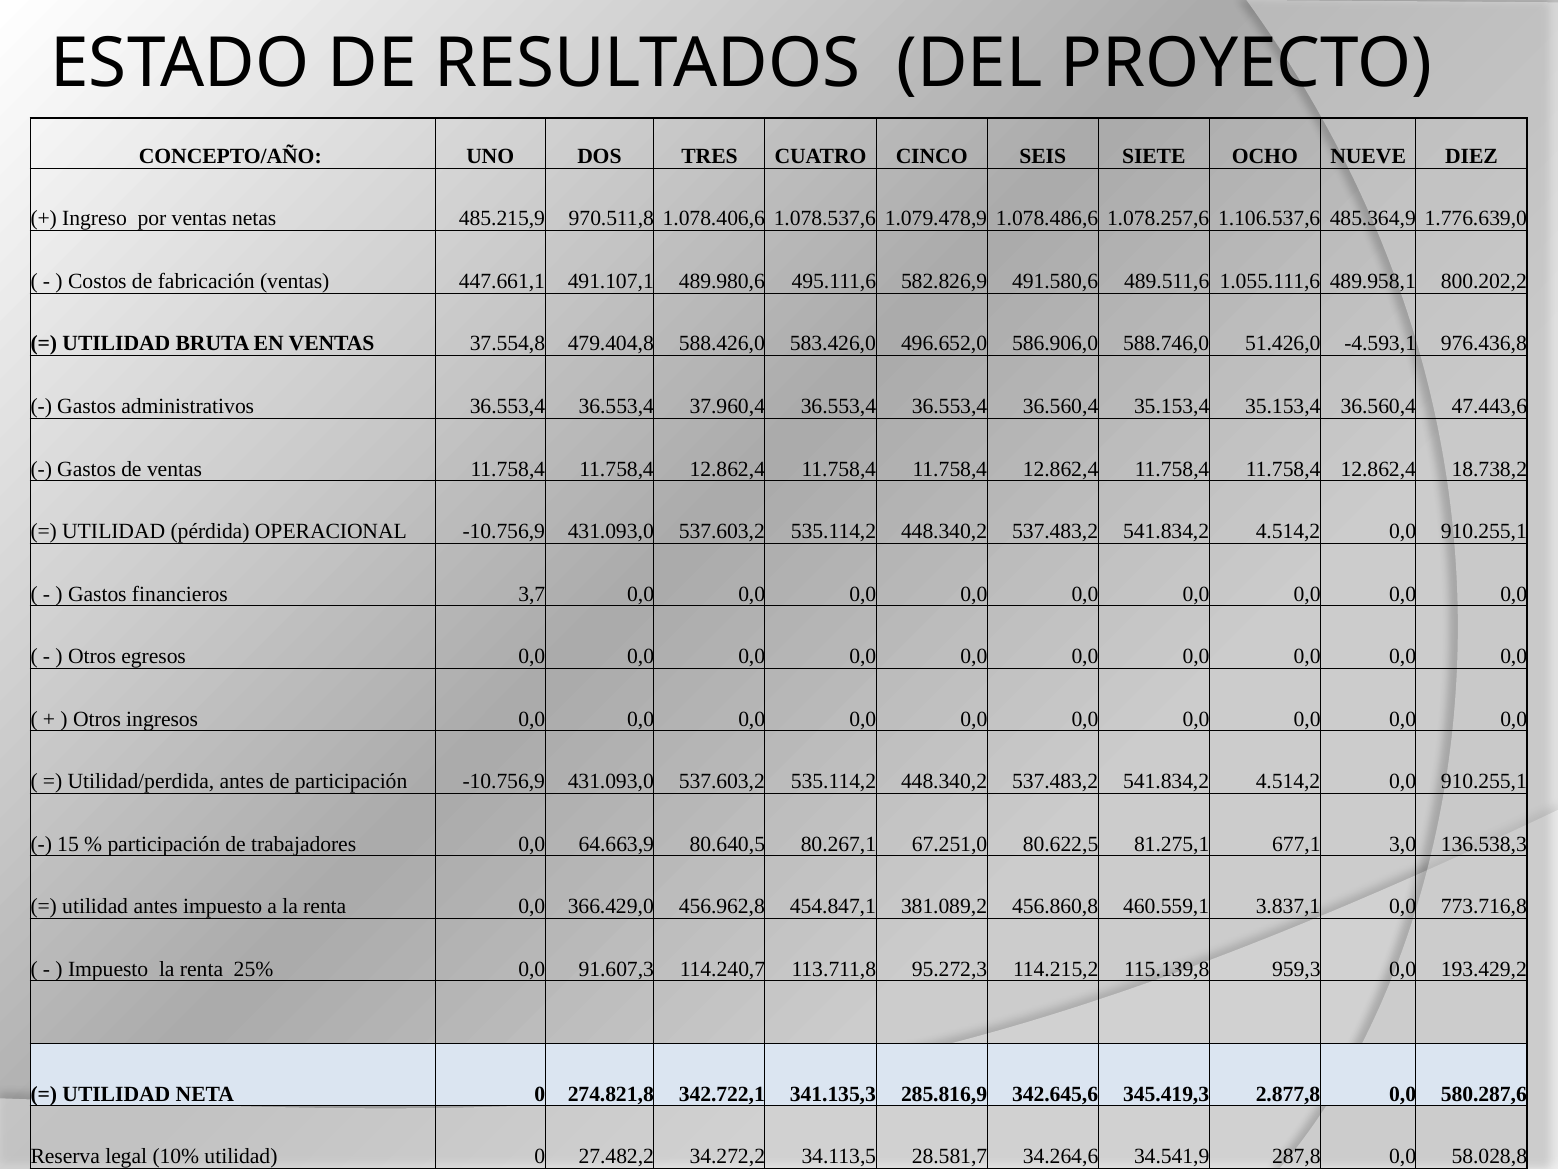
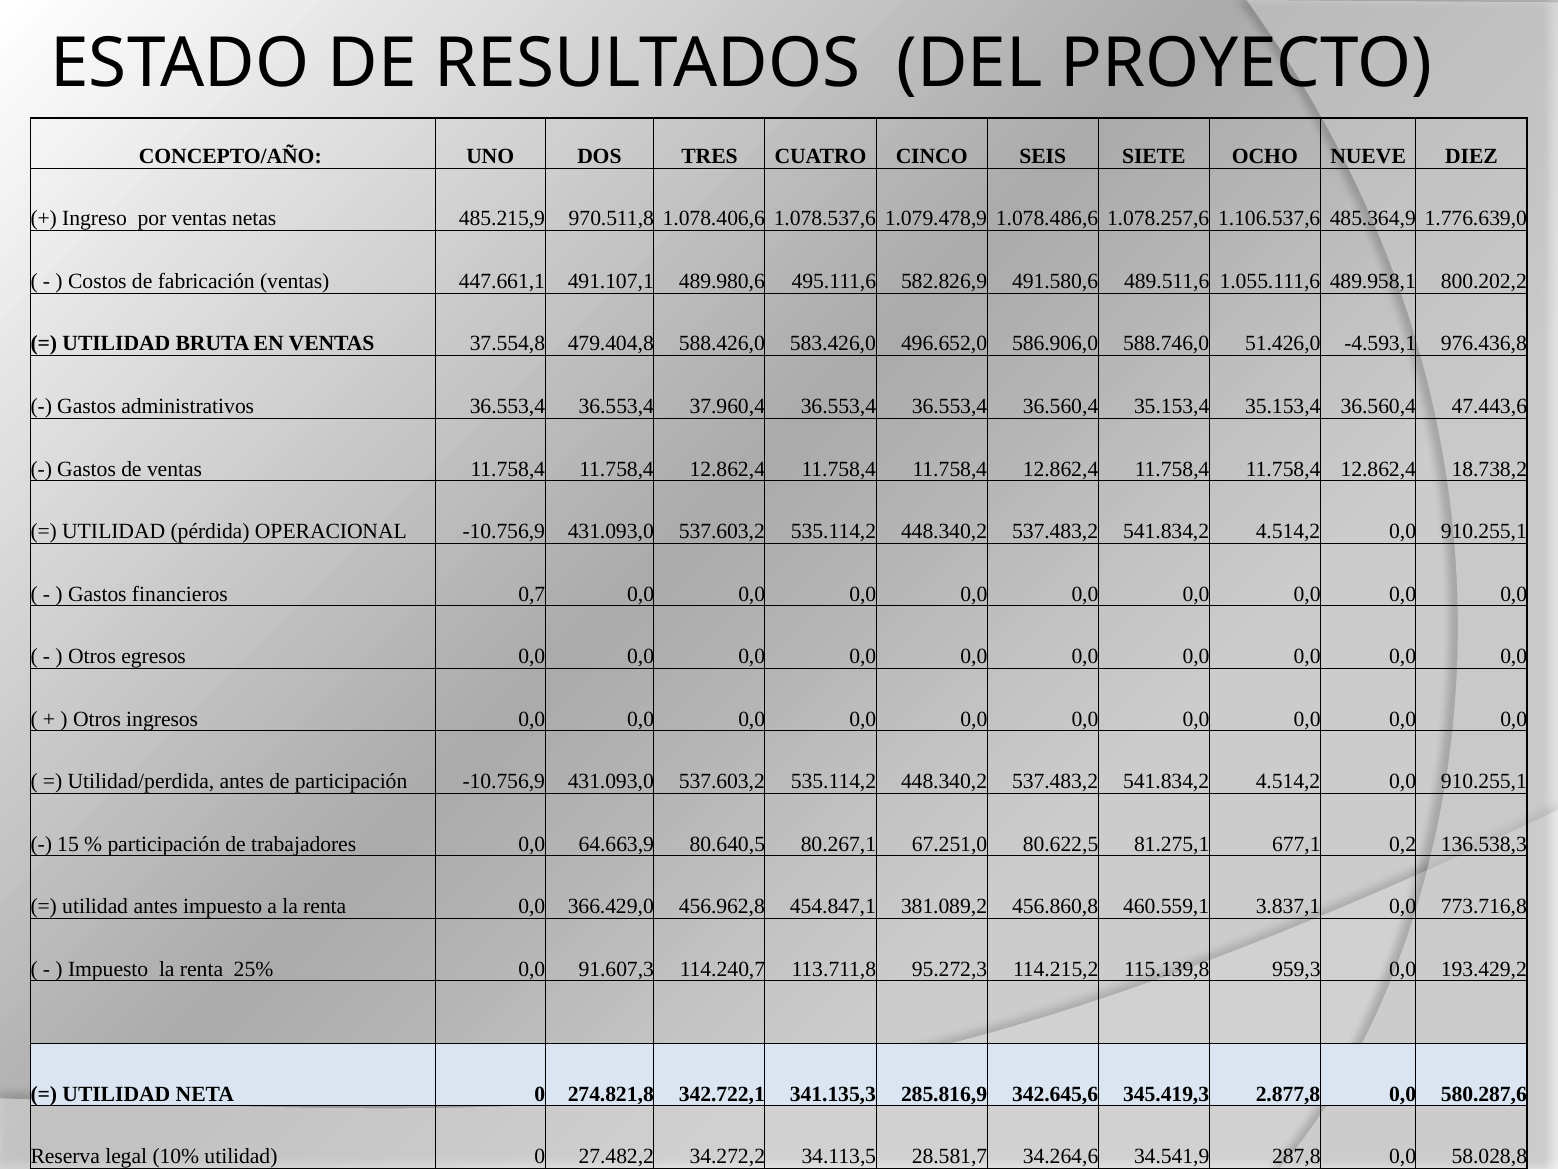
3,7: 3,7 -> 0,7
3,0: 3,0 -> 0,2
